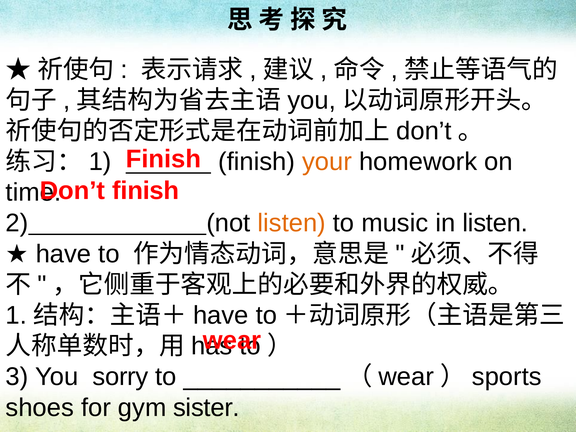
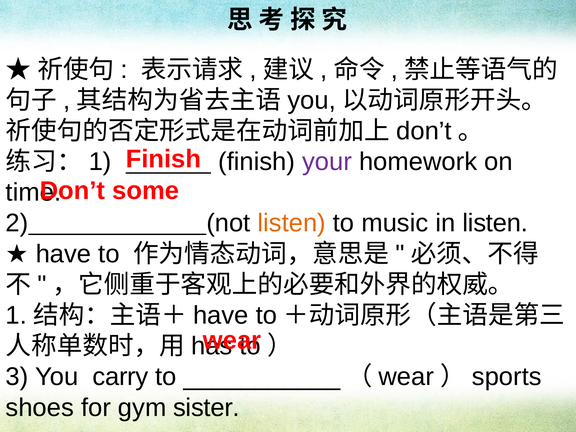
your colour: orange -> purple
finish at (146, 191): finish -> some
sorry: sorry -> carry
